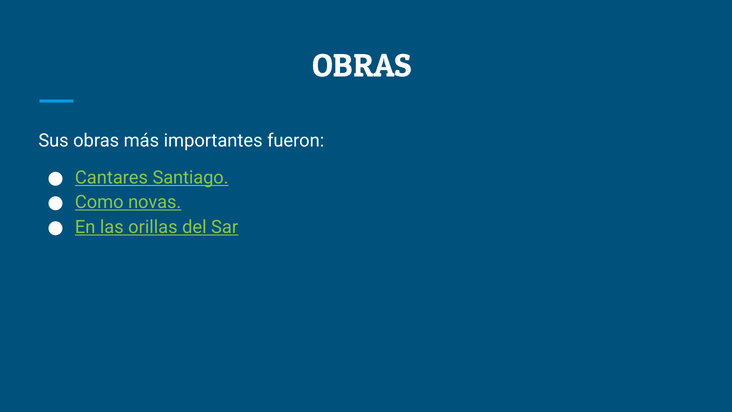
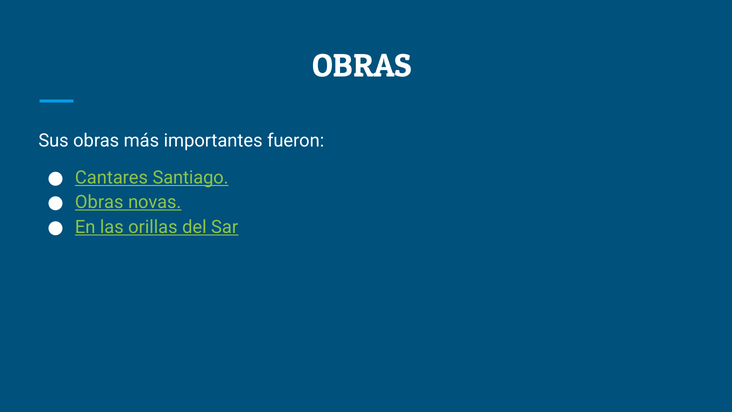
Como at (99, 202): Como -> Obras
